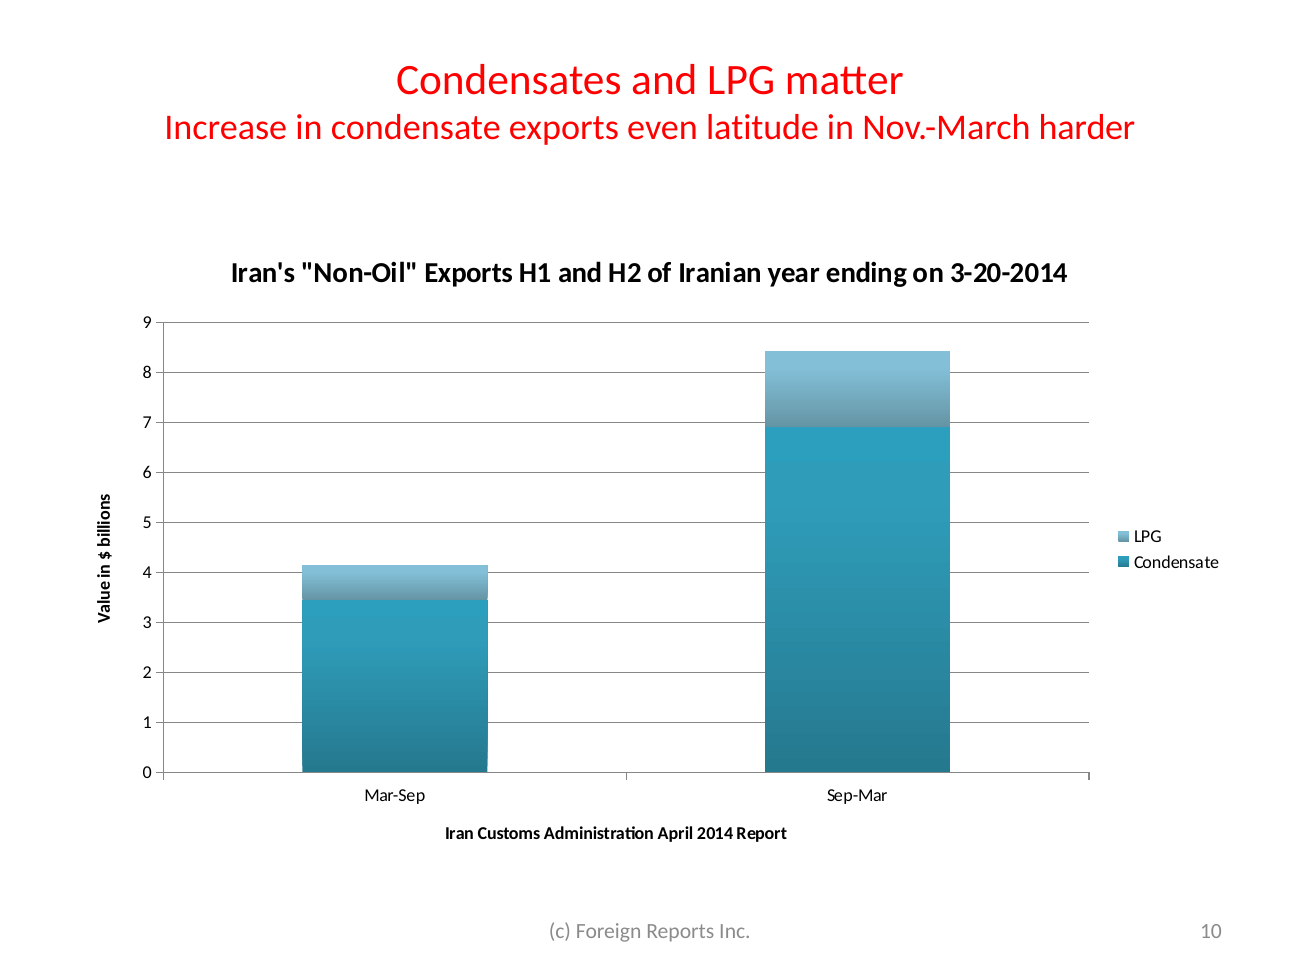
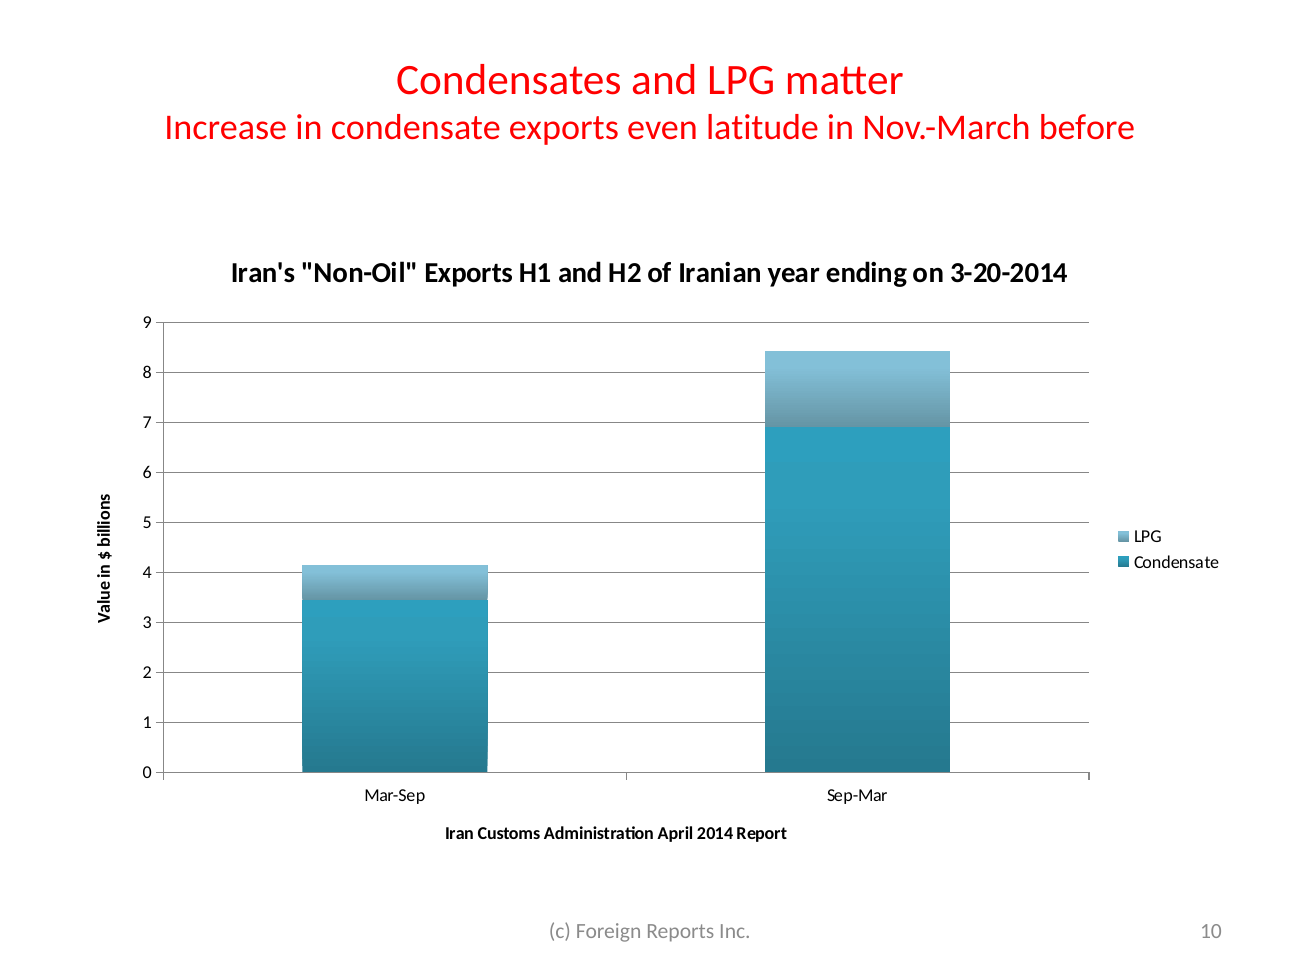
harder: harder -> before
